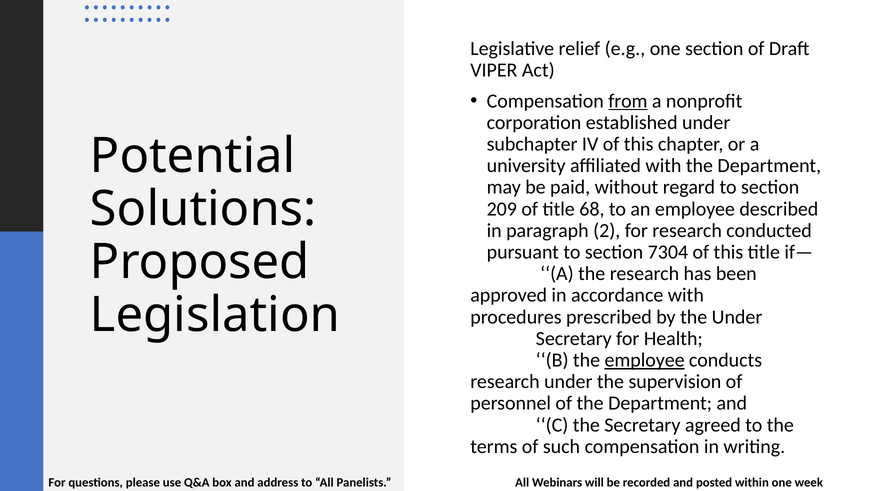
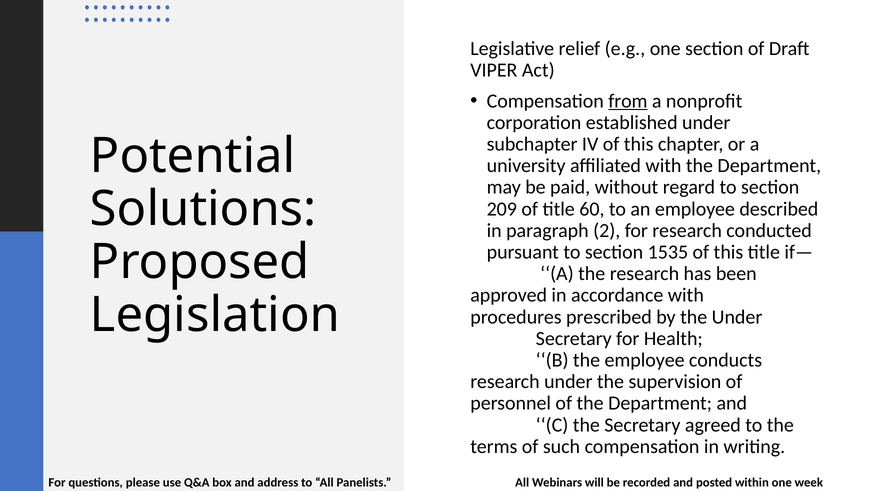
68: 68 -> 60
7304: 7304 -> 1535
employee at (645, 360) underline: present -> none
